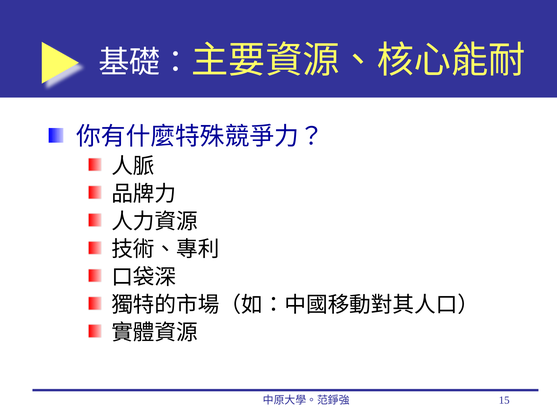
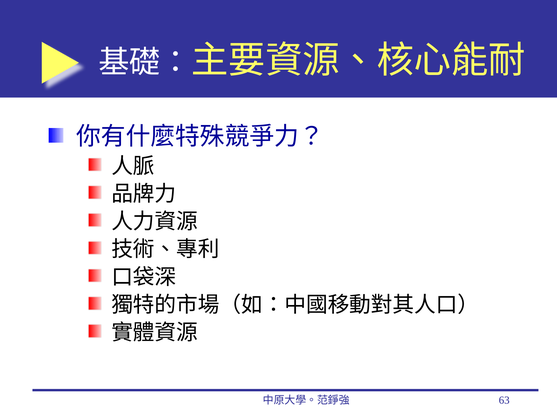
15: 15 -> 63
